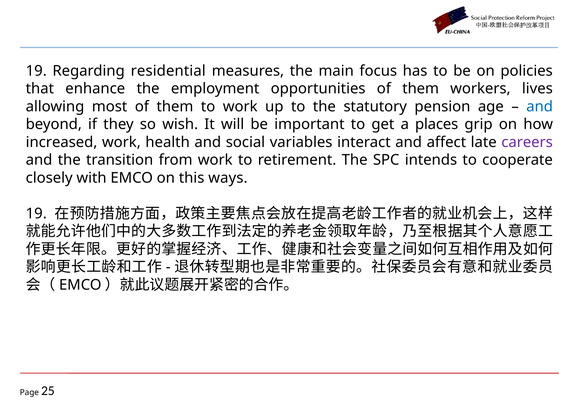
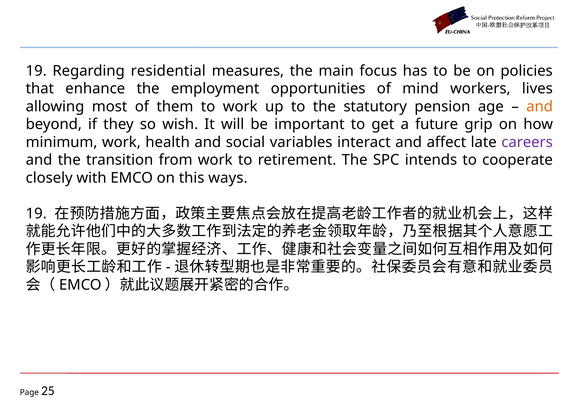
opportunities of them: them -> mind
and at (540, 107) colour: blue -> orange
places: places -> future
increased: increased -> minimum
